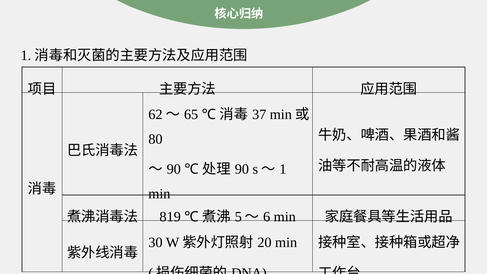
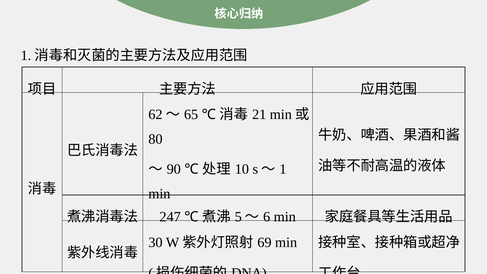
37: 37 -> 21
90 at (242, 169): 90 -> 10
819: 819 -> 247
20: 20 -> 69
